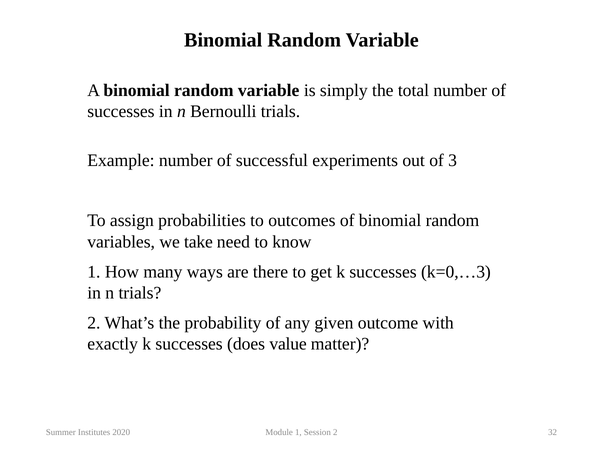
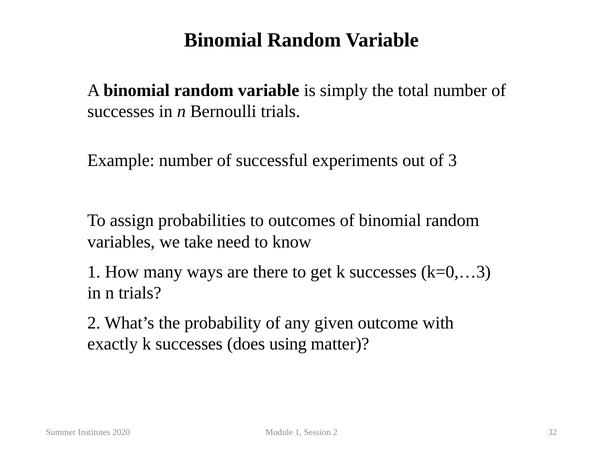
value: value -> using
